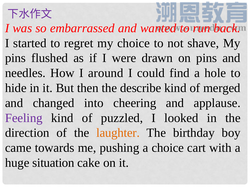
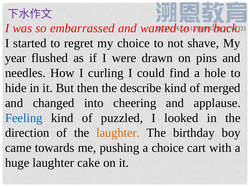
pins at (15, 58): pins -> year
around: around -> curling
Feeling colour: purple -> blue
huge situation: situation -> laughter
